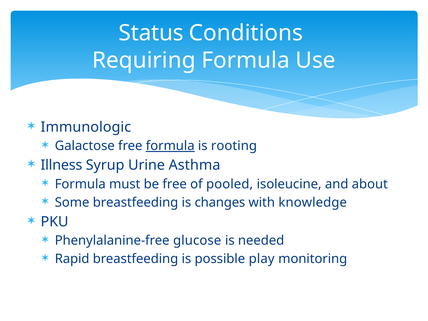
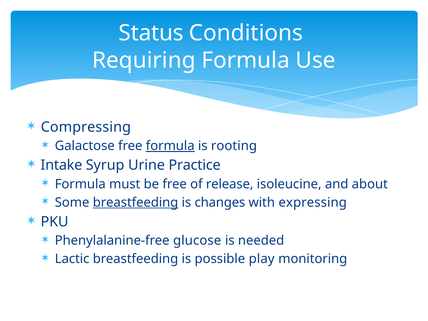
Immunologic: Immunologic -> Compressing
Illness: Illness -> Intake
Asthma: Asthma -> Practice
pooled: pooled -> release
breastfeeding at (136, 202) underline: none -> present
knowledge: knowledge -> expressing
Rapid: Rapid -> Lactic
